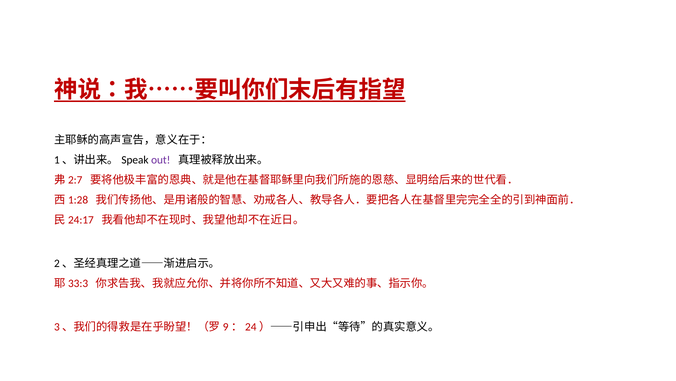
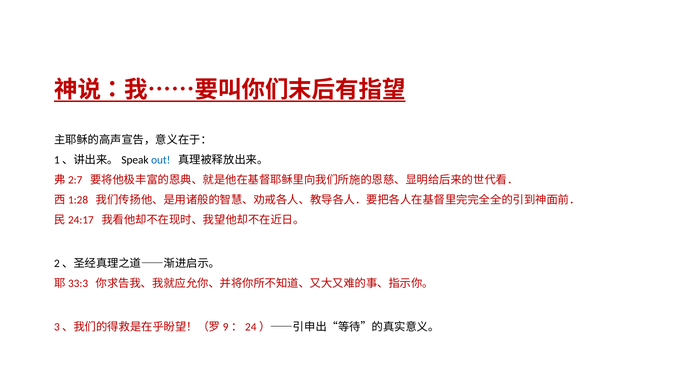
out colour: purple -> blue
